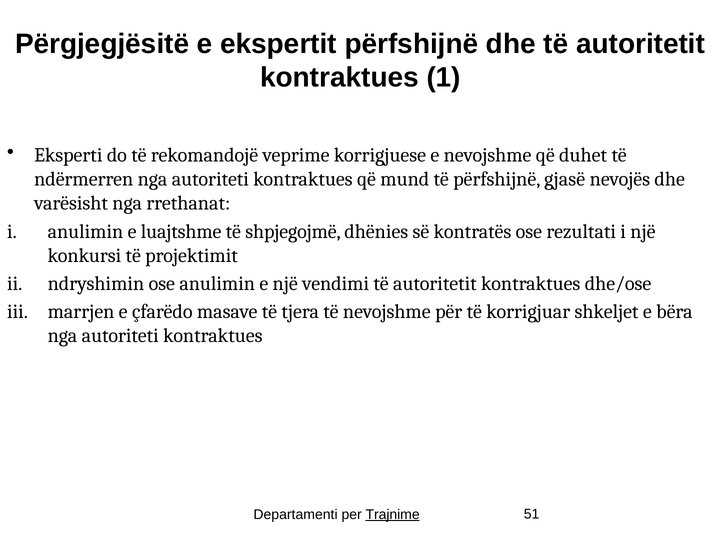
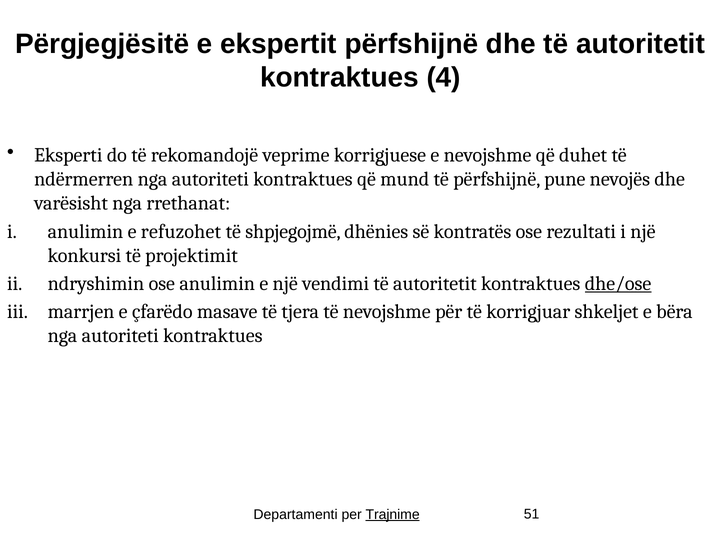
1: 1 -> 4
gjasë: gjasë -> pune
luajtshme: luajtshme -> refuzohet
dhe/ose underline: none -> present
